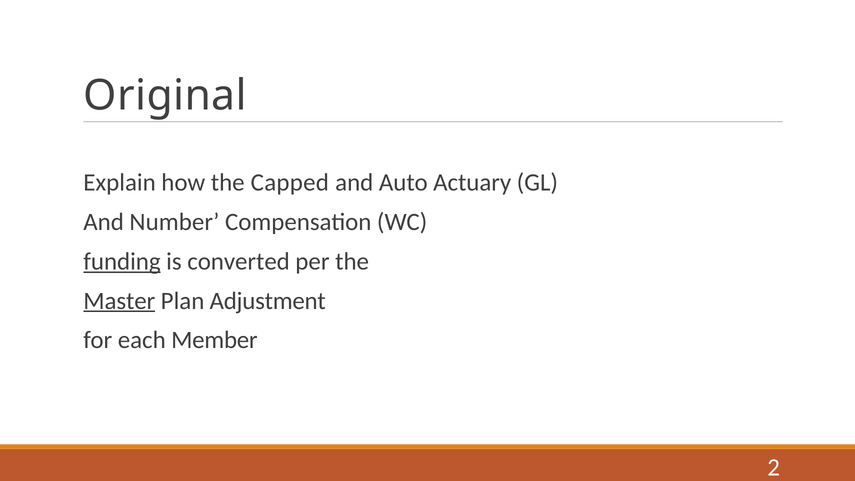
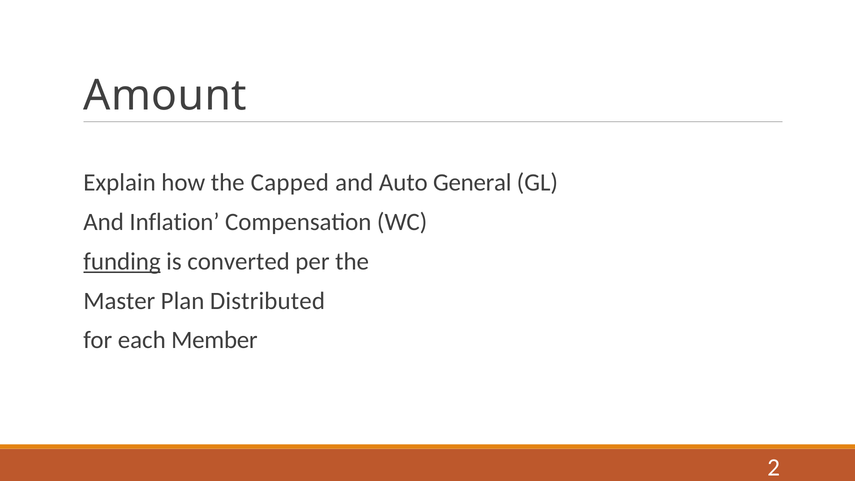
Original: Original -> Amount
Actuary: Actuary -> General
Number: Number -> Inflation
Master underline: present -> none
Adjustment: Adjustment -> Distributed
